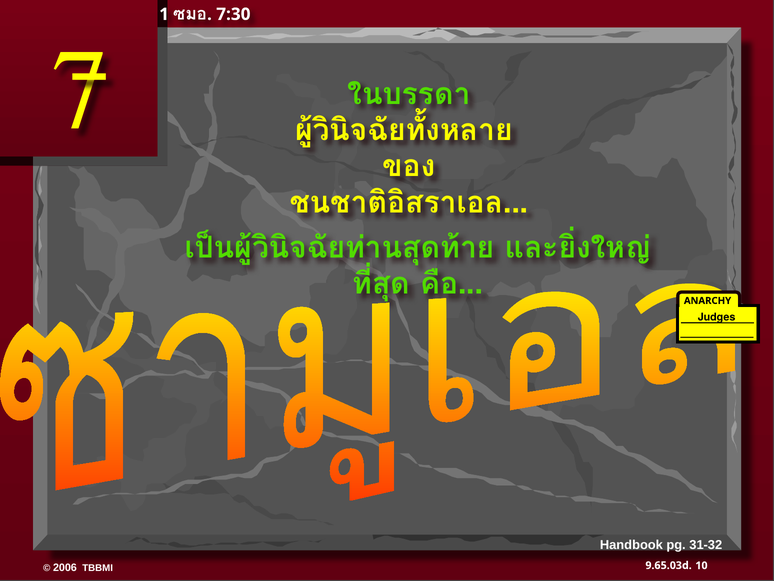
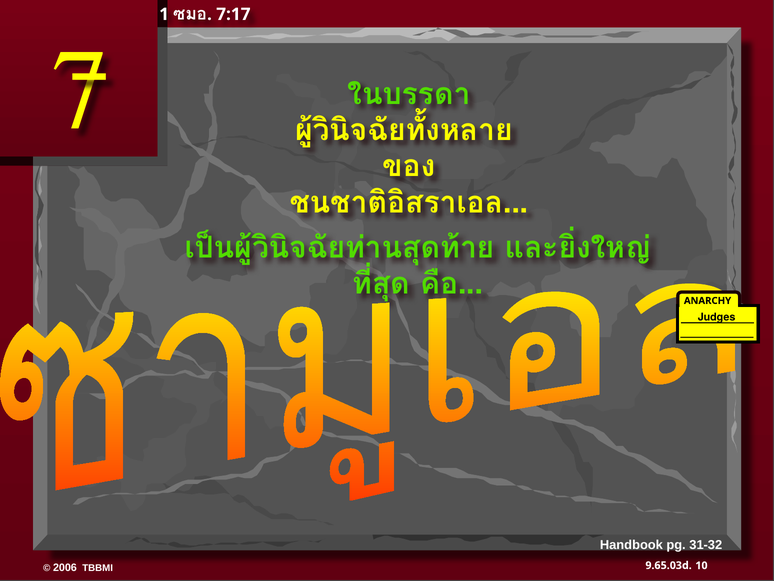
7:30: 7:30 -> 7:17
